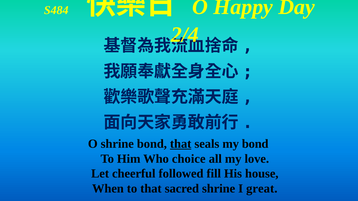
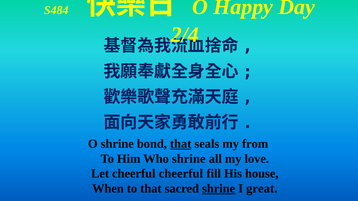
my bond: bond -> from
Who choice: choice -> shrine
cheerful followed: followed -> cheerful
shrine at (219, 189) underline: none -> present
